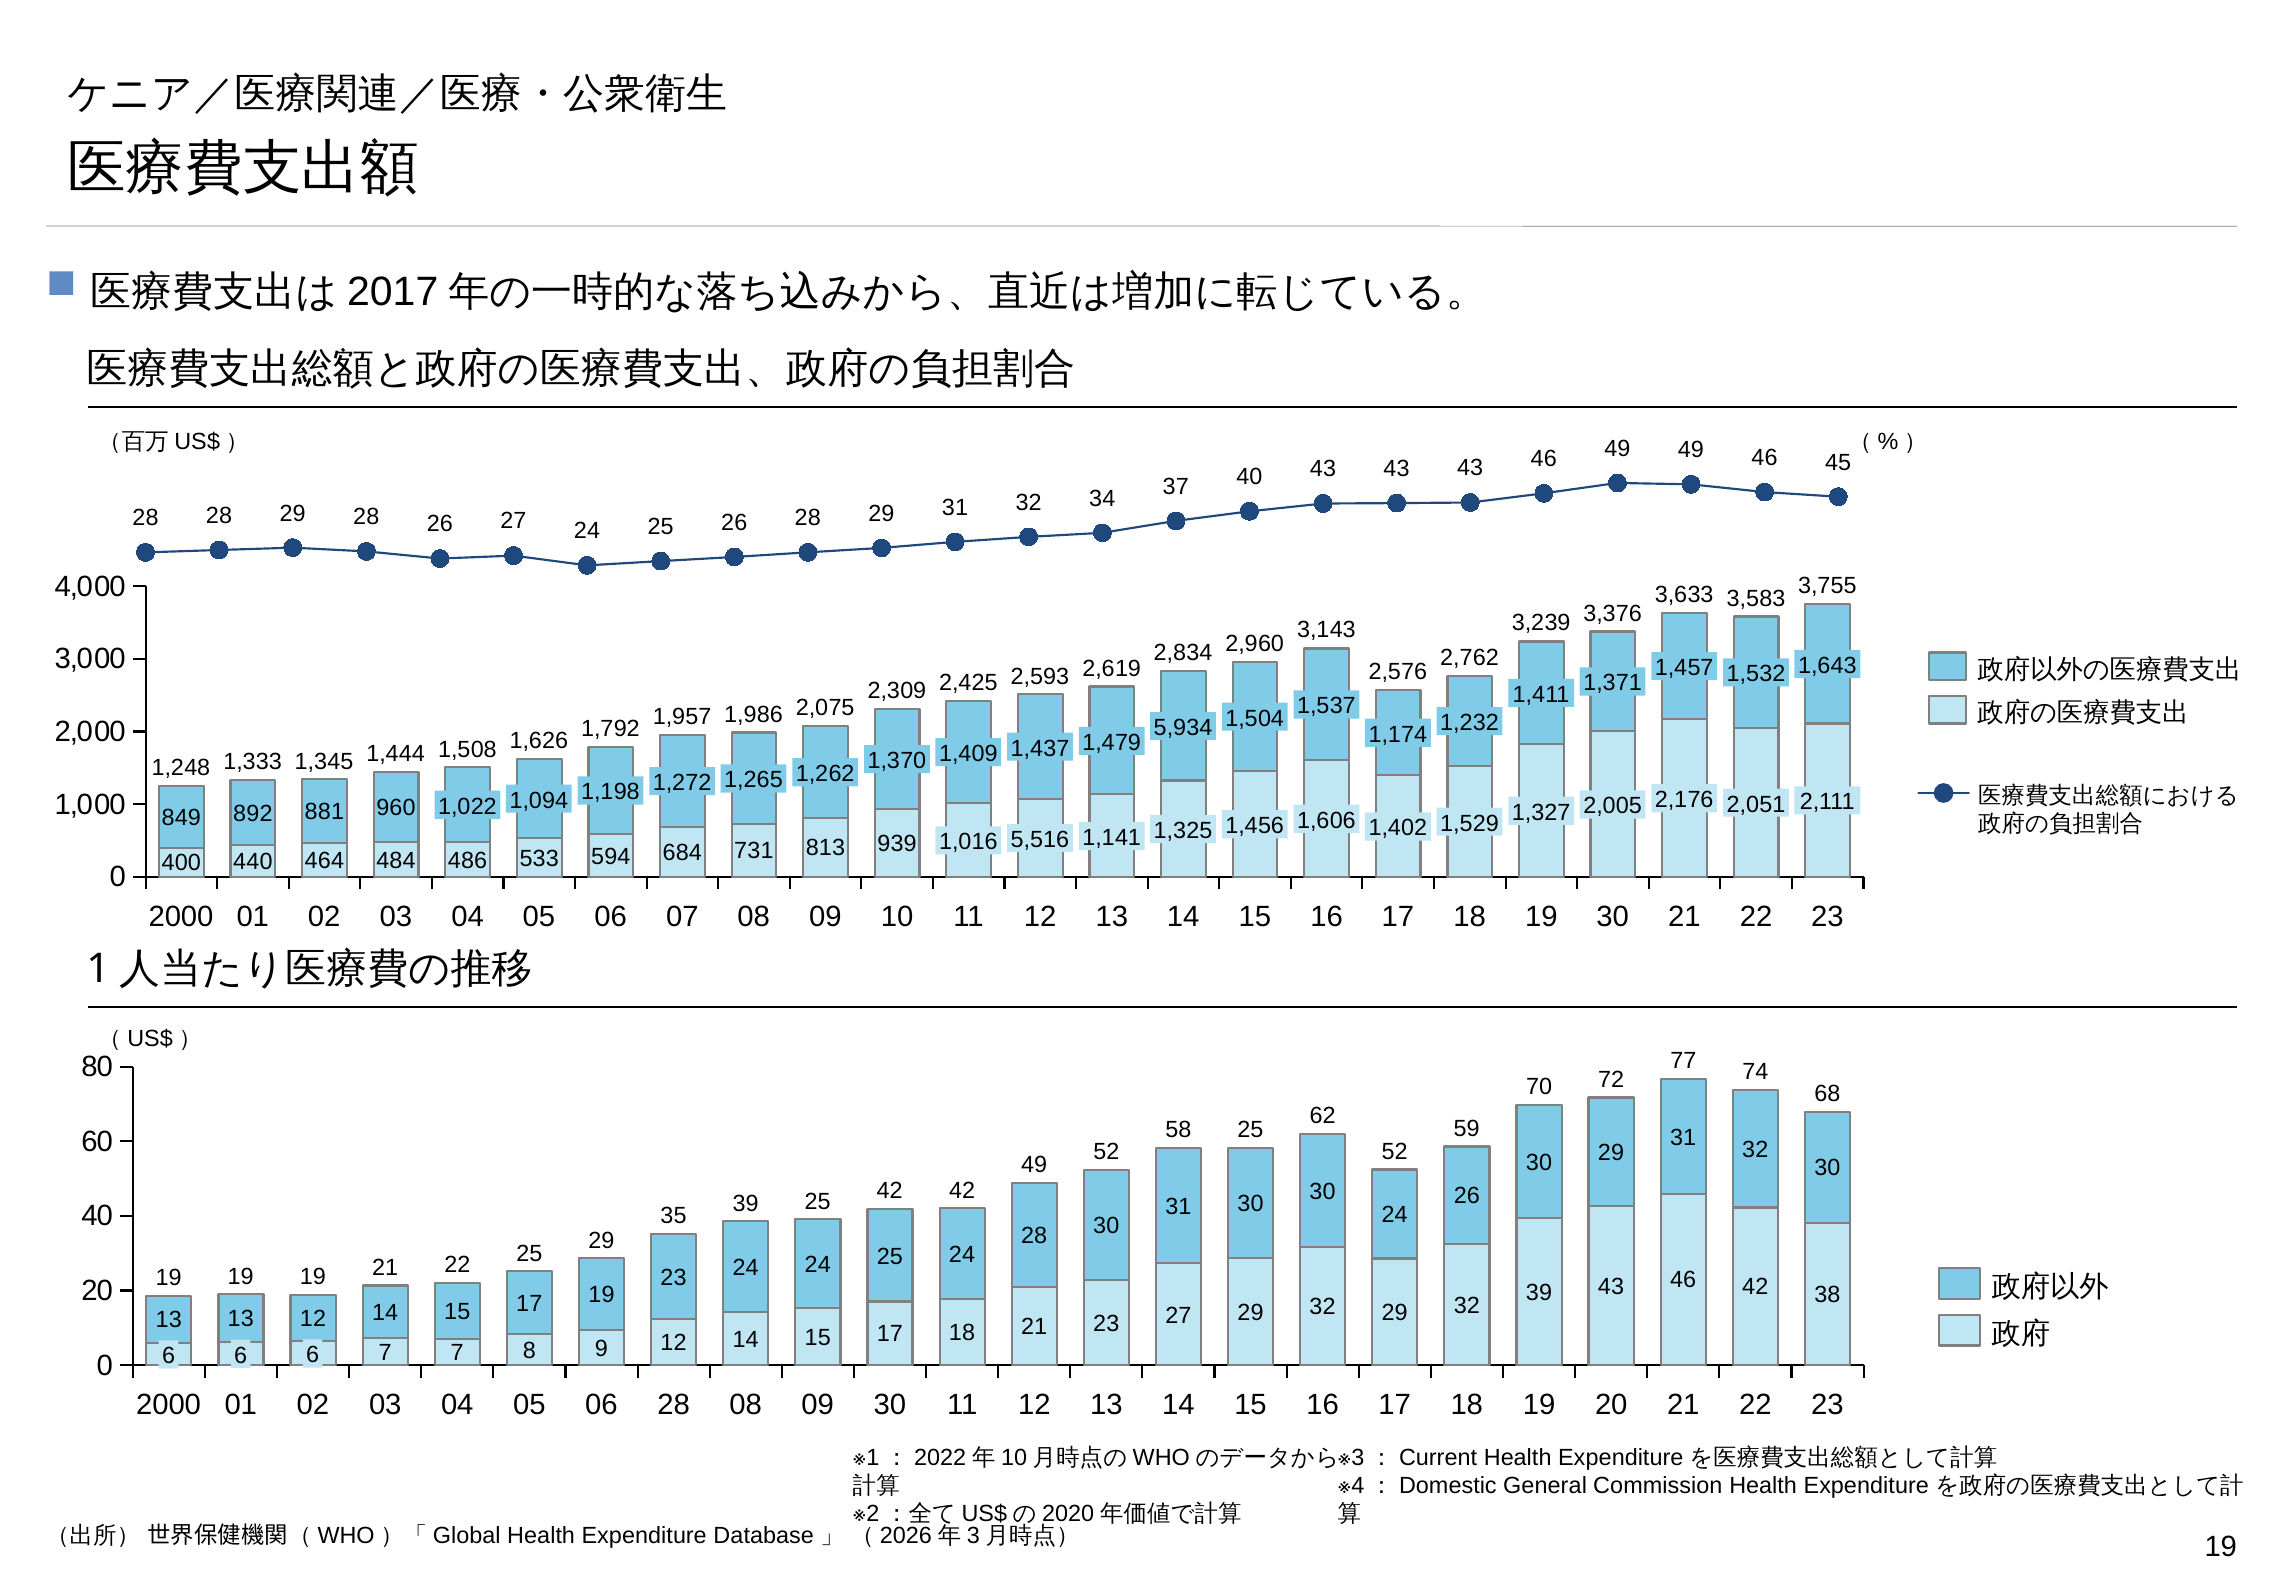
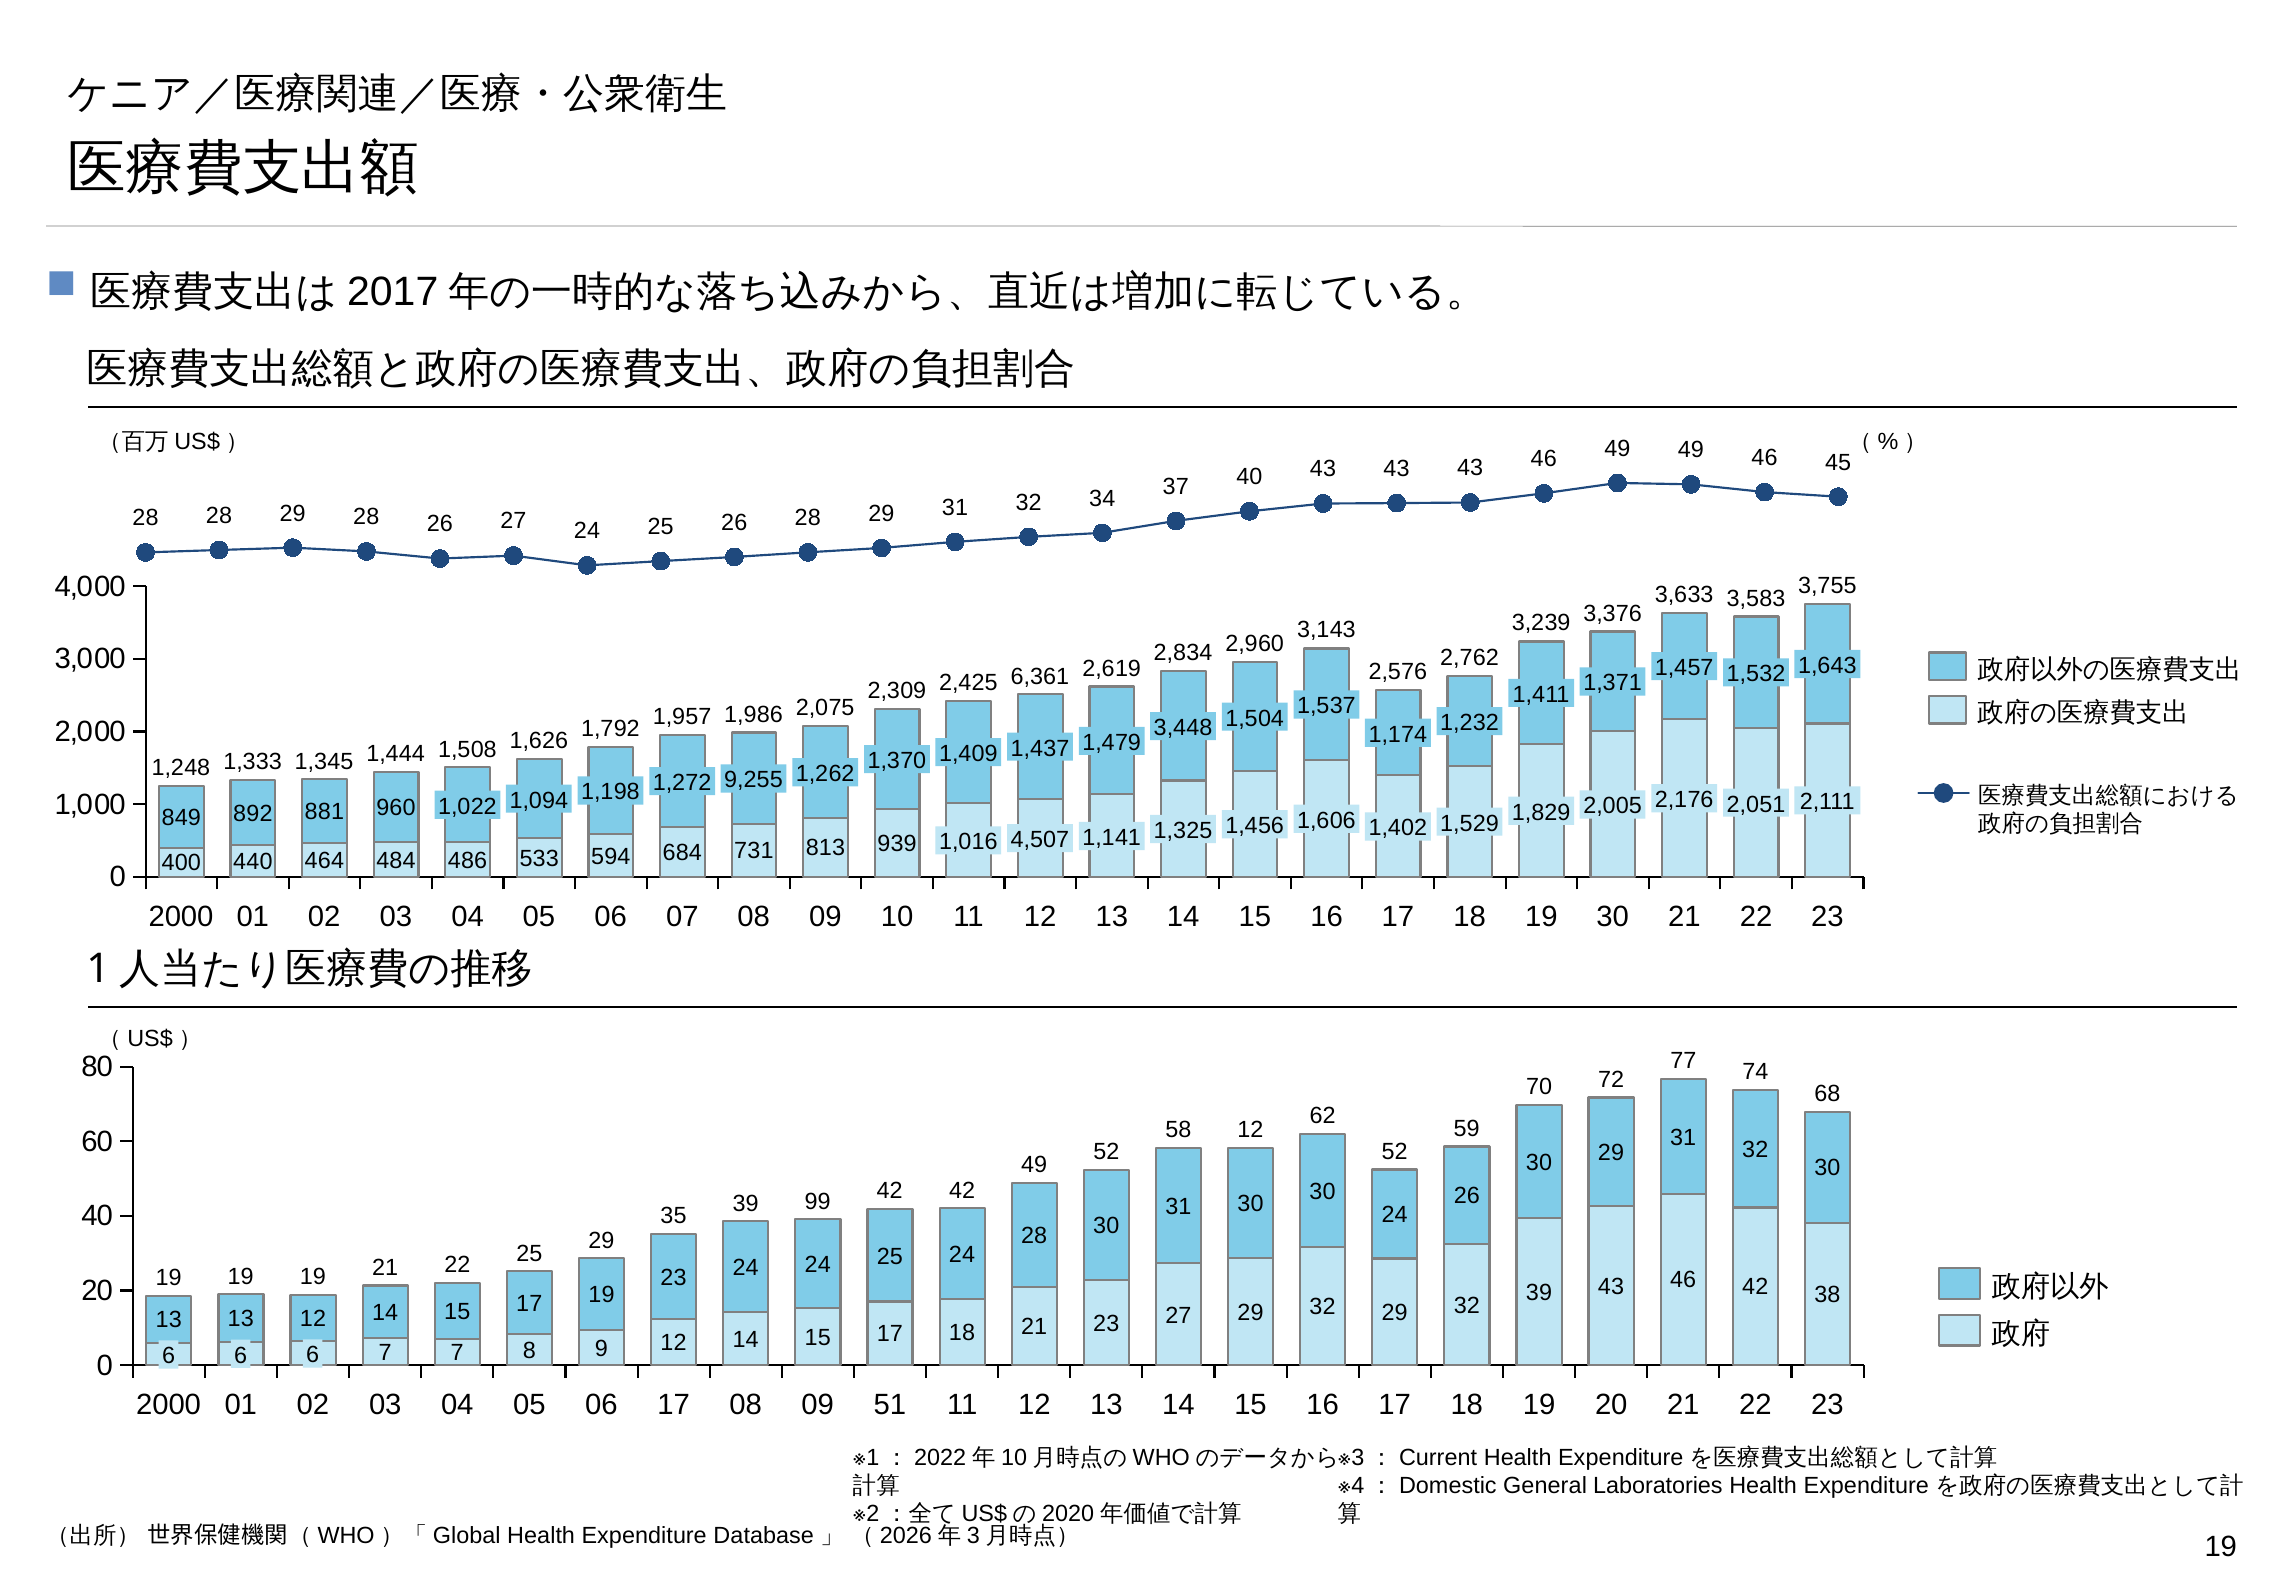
2,593: 2,593 -> 6,361
5,934: 5,934 -> 3,448
1,265: 1,265 -> 9,255
1,327: 1,327 -> 1,829
5,516: 5,516 -> 4,507
58 25: 25 -> 12
39 25: 25 -> 99
06 28: 28 -> 17
09 30: 30 -> 51
Commission: Commission -> Laboratories
